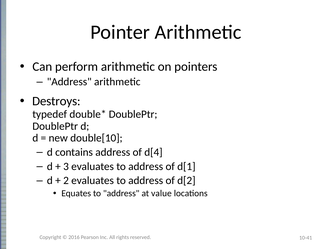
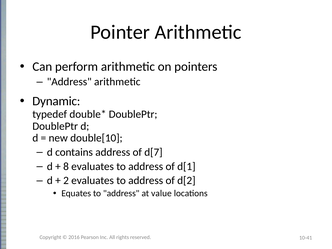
Destroys: Destroys -> Dynamic
d[4: d[4 -> d[7
3: 3 -> 8
